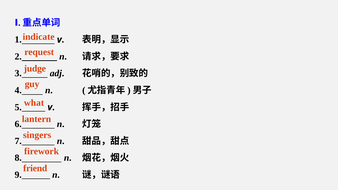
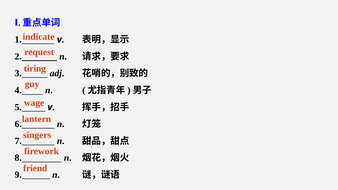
judge: judge -> tiring
what: what -> wage
